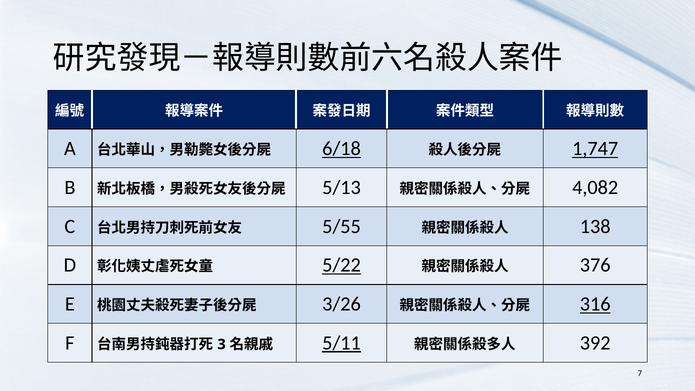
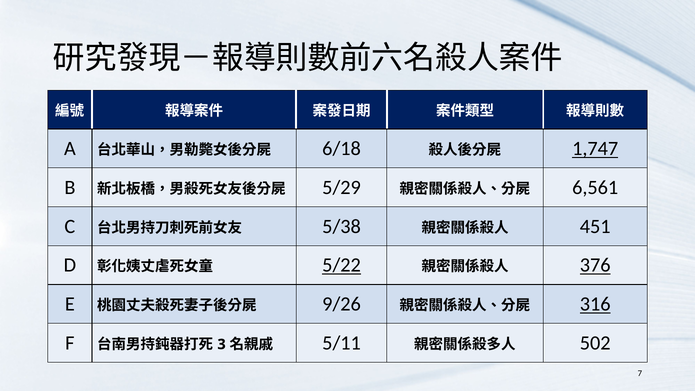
6/18 underline: present -> none
5/13: 5/13 -> 5/29
4,082: 4,082 -> 6,561
5/55: 5/55 -> 5/38
138: 138 -> 451
376 underline: none -> present
3/26: 3/26 -> 9/26
5/11 underline: present -> none
392: 392 -> 502
